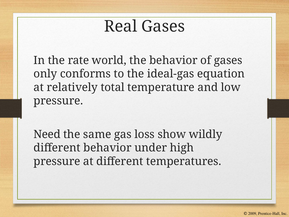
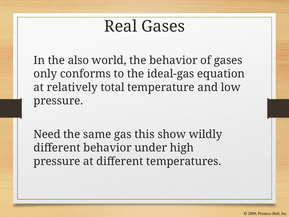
rate: rate -> also
loss: loss -> this
